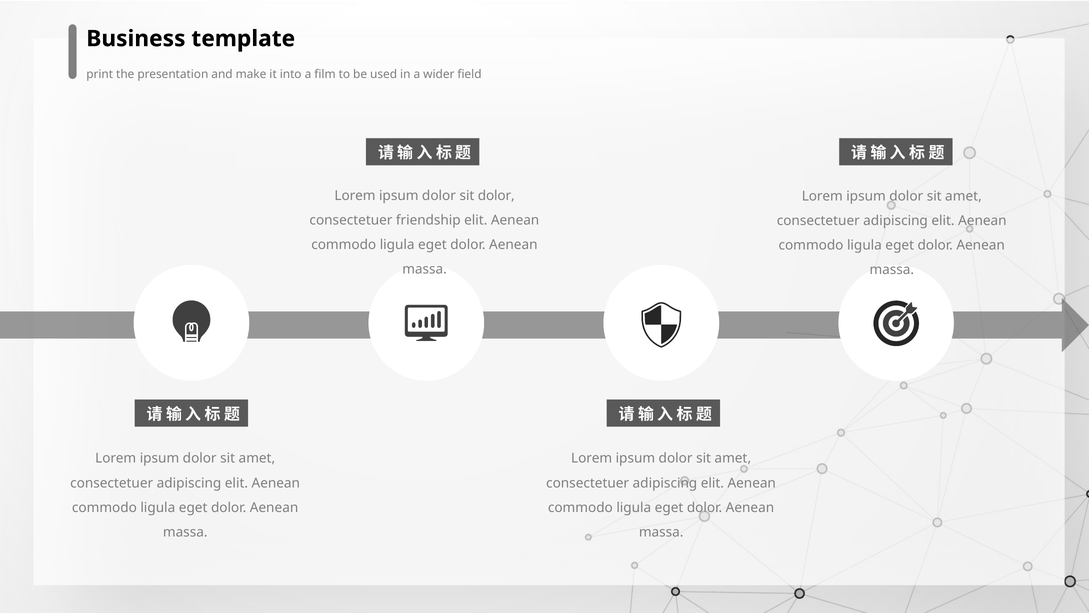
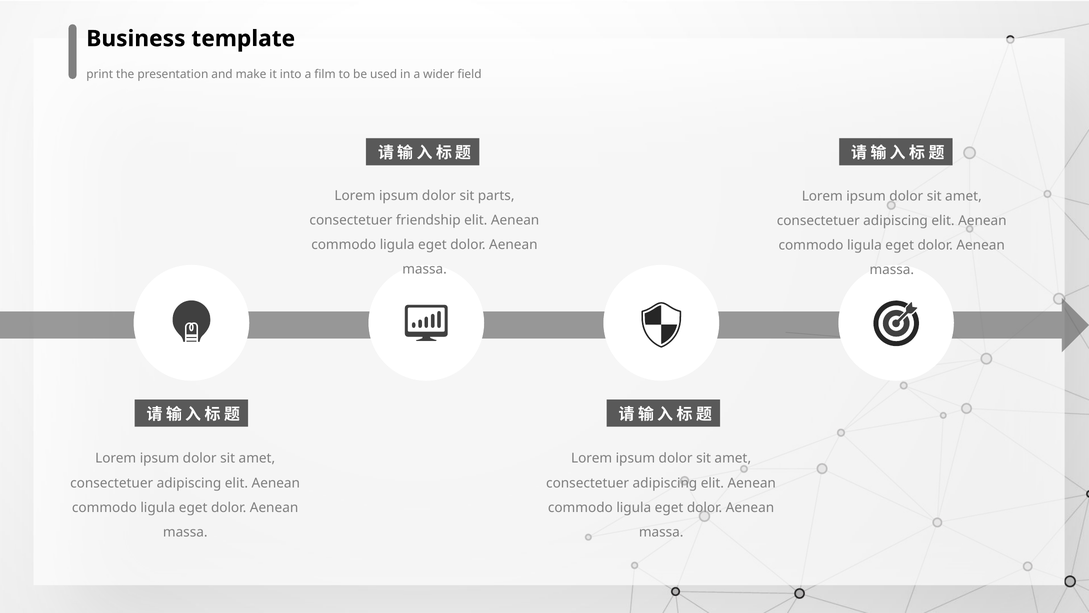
sit dolor: dolor -> parts
